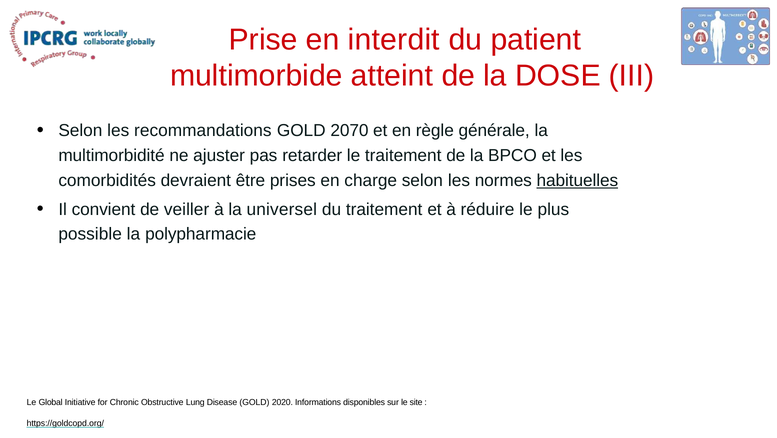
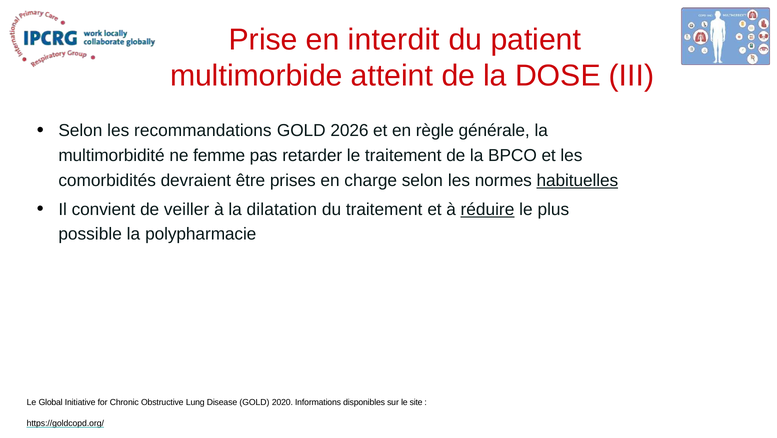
2070: 2070 -> 2026
ajuster: ajuster -> femme
universel: universel -> dilatation
réduire underline: none -> present
